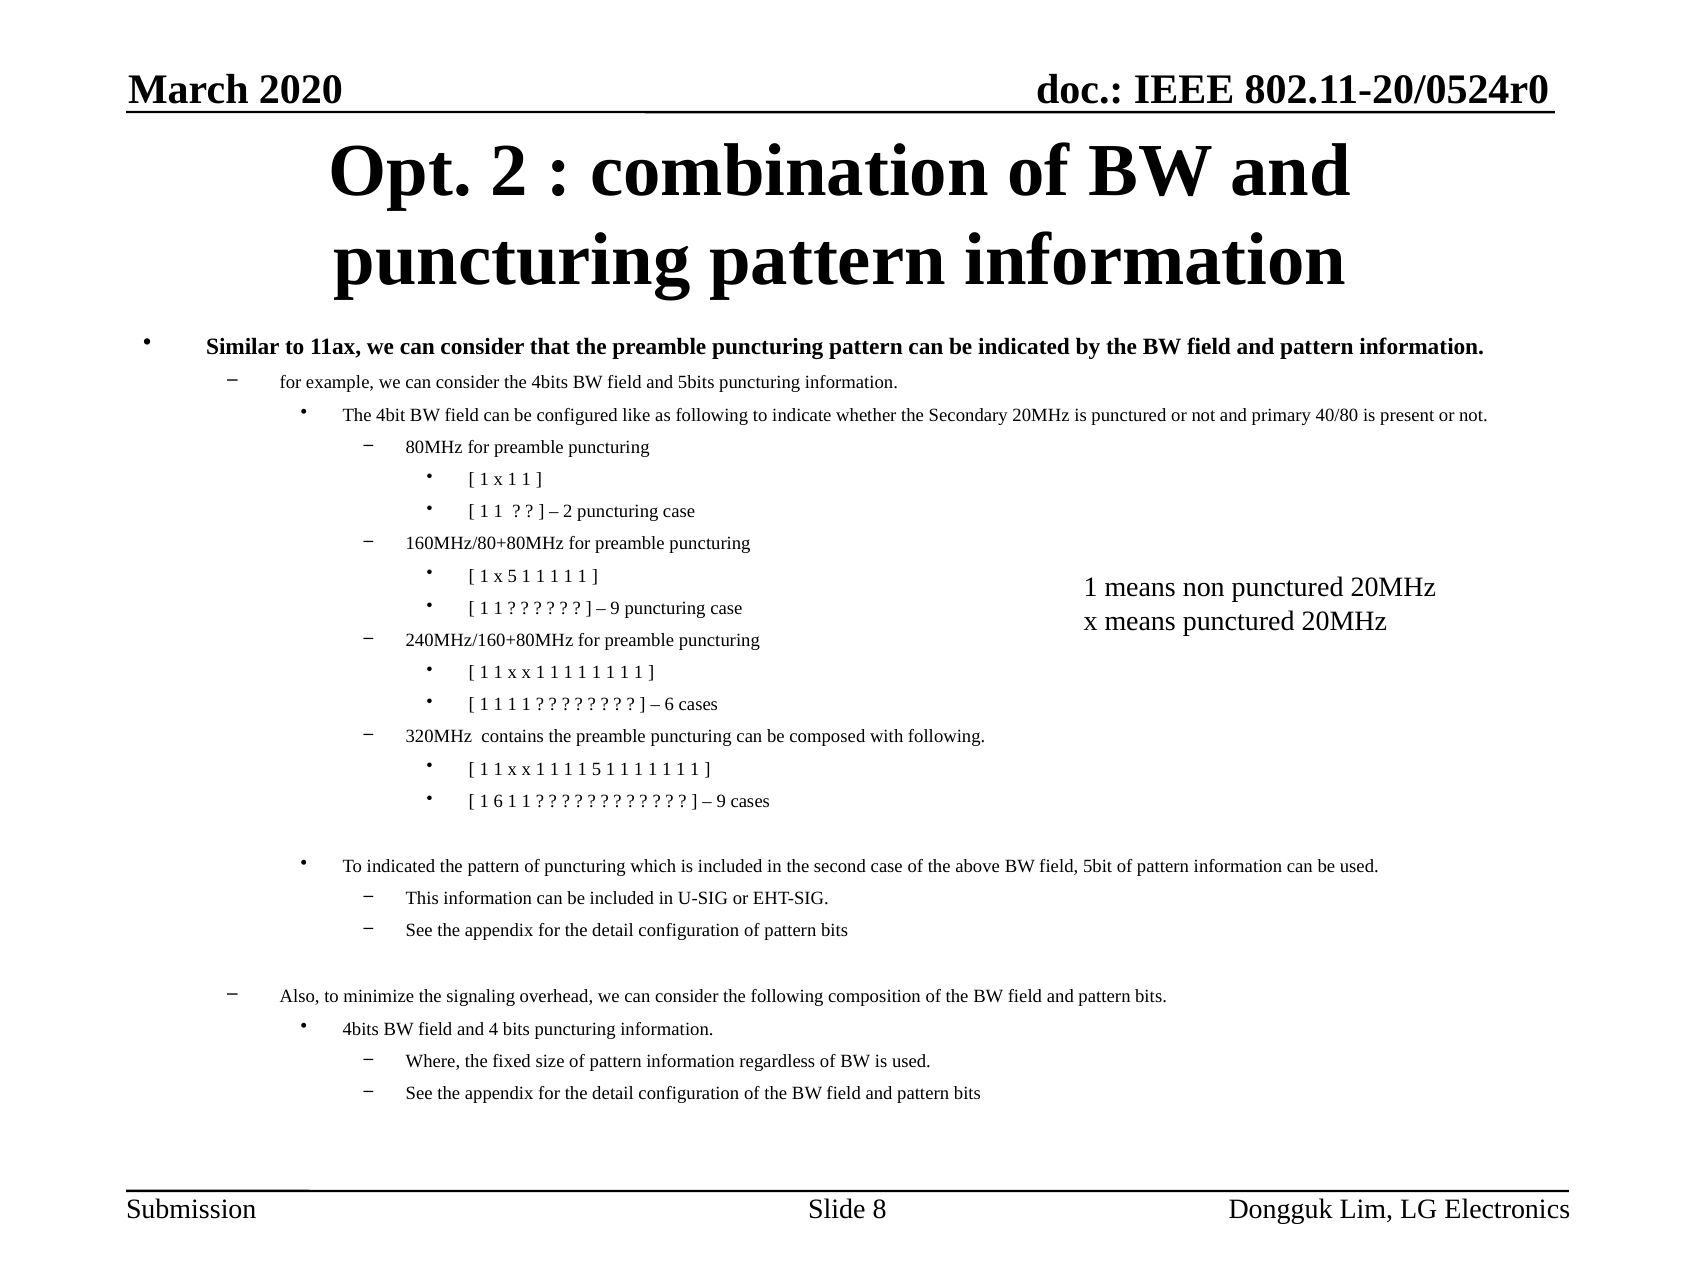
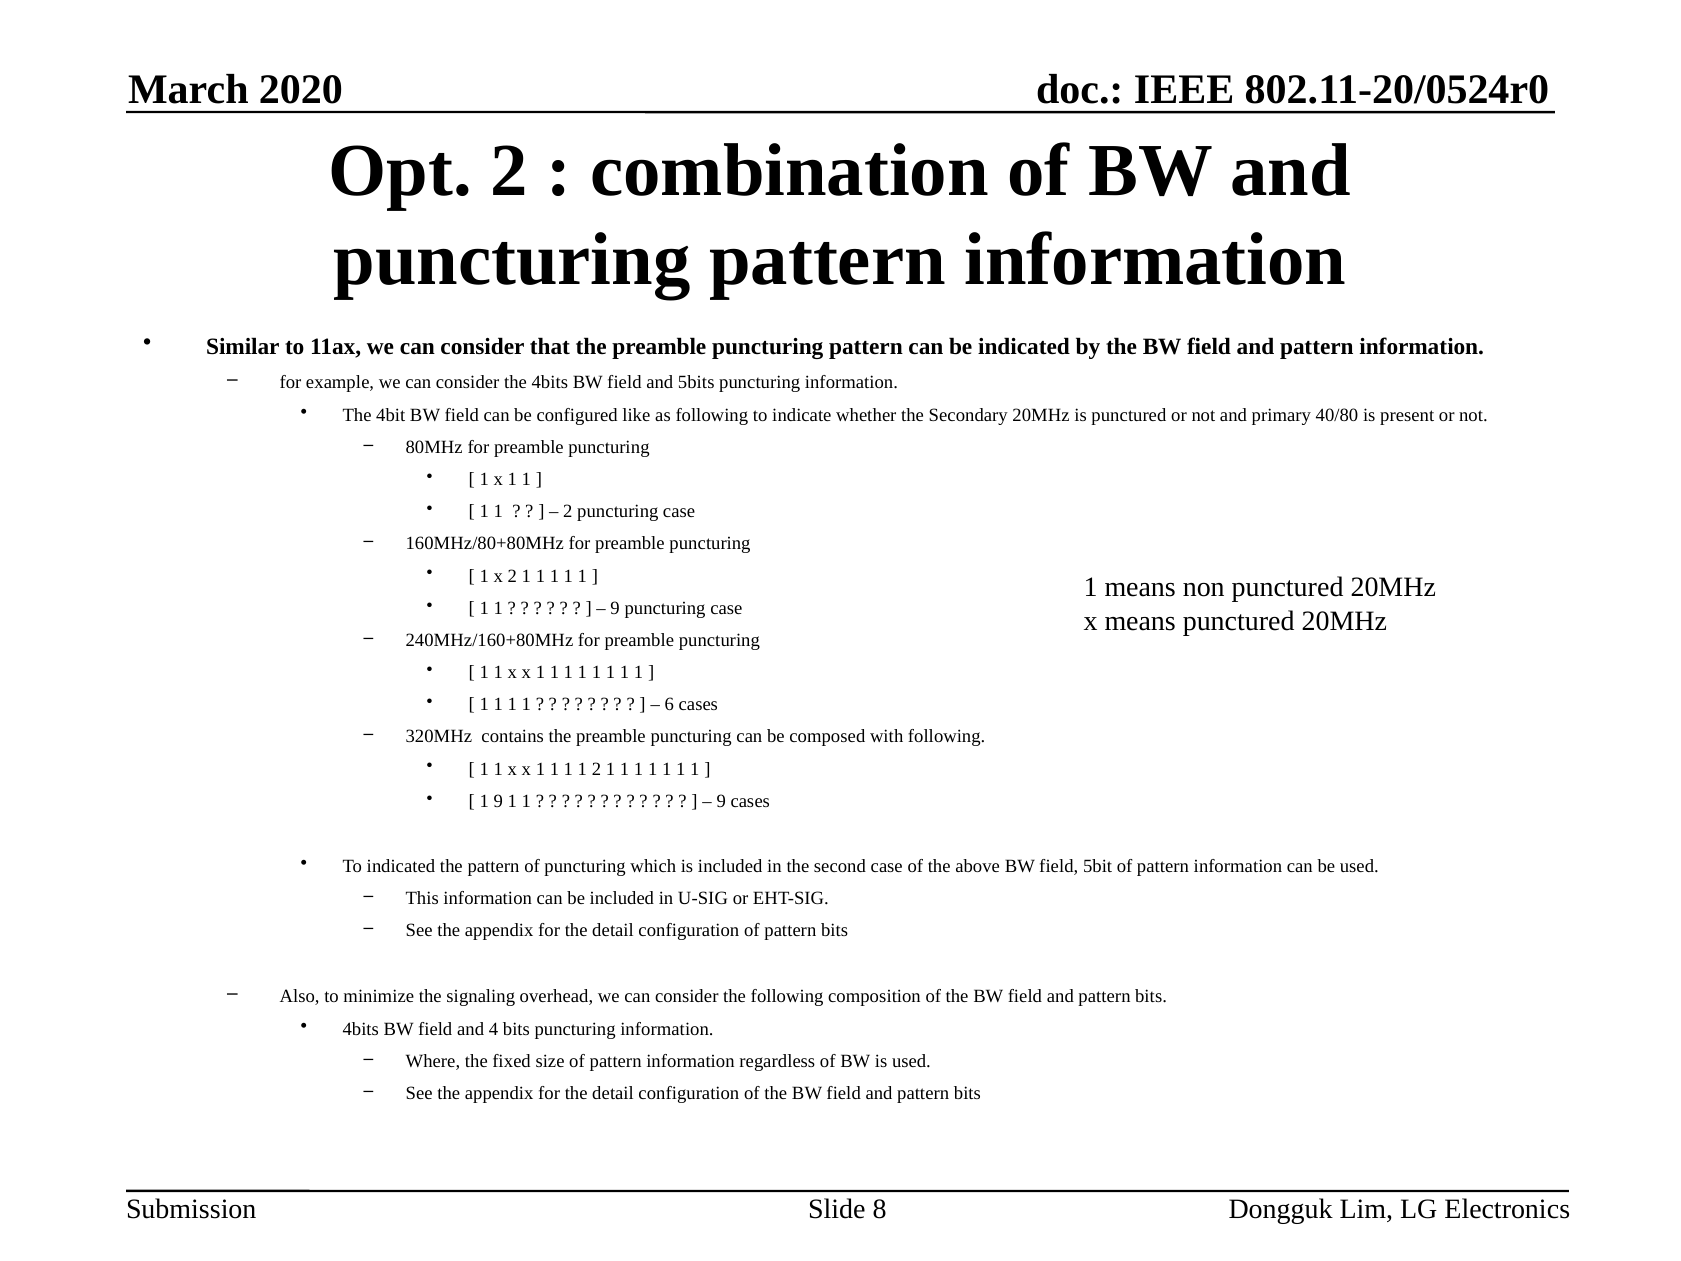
x 5: 5 -> 2
1 5: 5 -> 2
1 6: 6 -> 9
